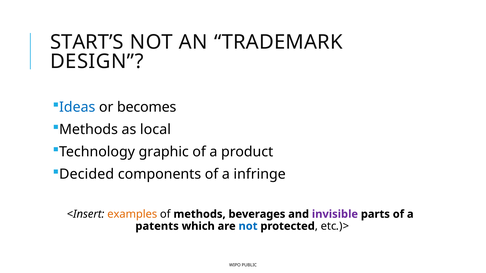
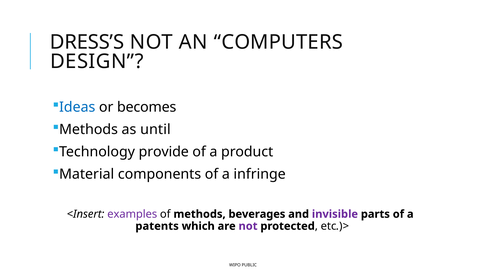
START’S: START’S -> DRESS’S
TRADEMARK: TRADEMARK -> COMPUTERS
local: local -> until
graphic: graphic -> provide
Decided: Decided -> Material
examples colour: orange -> purple
not at (248, 226) colour: blue -> purple
